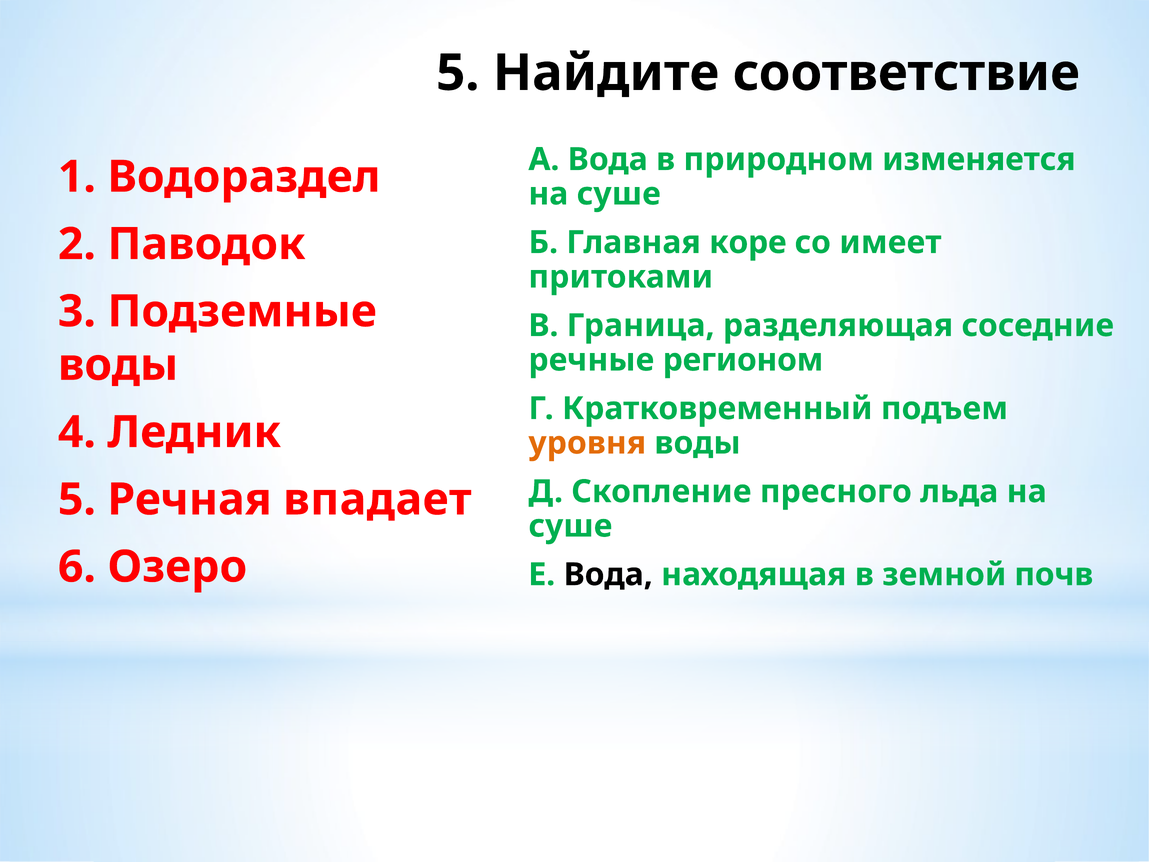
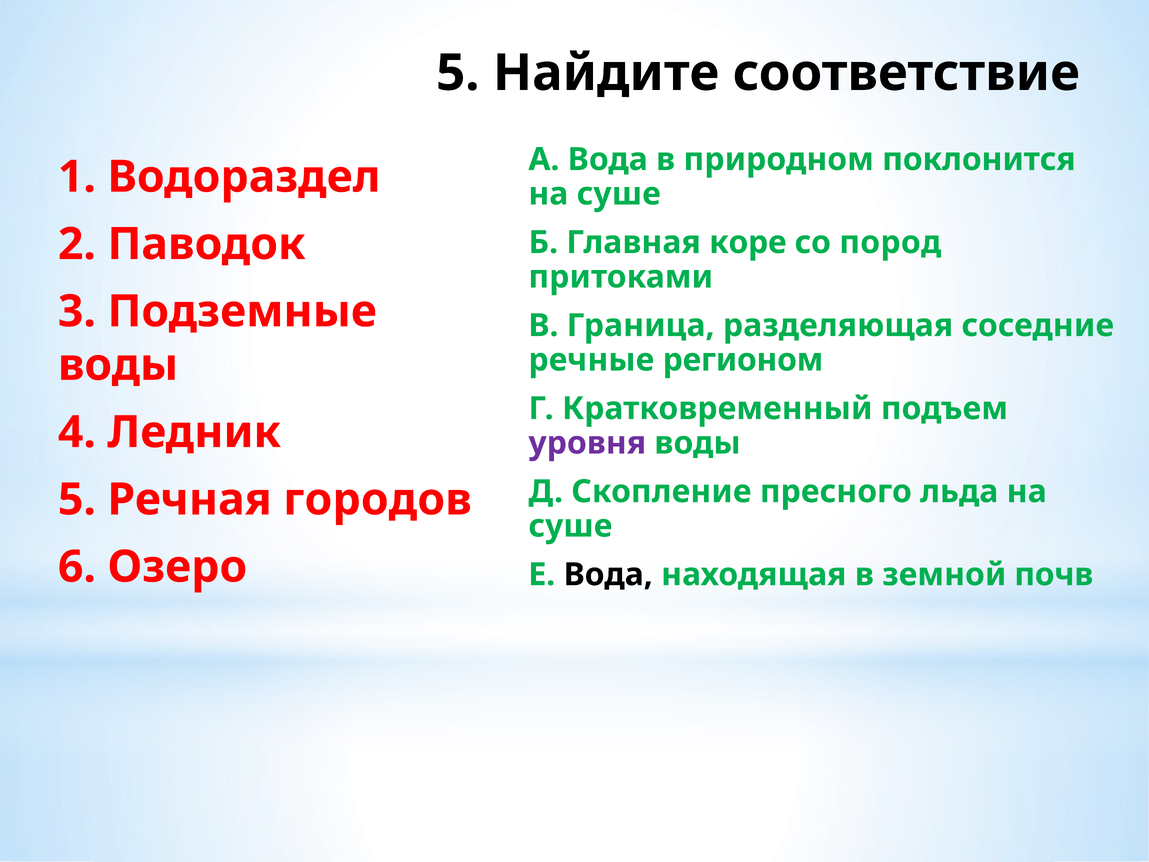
изменяется: изменяется -> поклонится
имеет: имеет -> пород
уровня colour: orange -> purple
впадает: впадает -> городов
